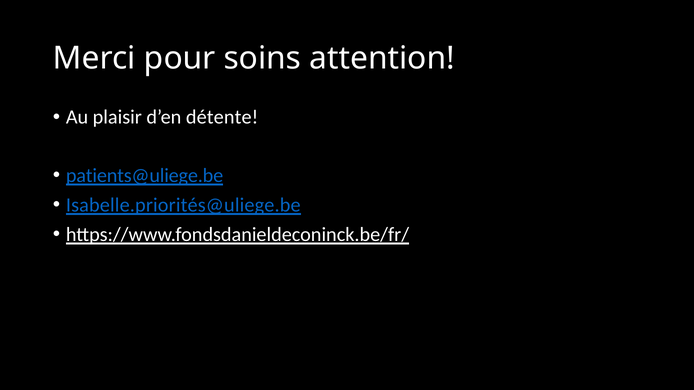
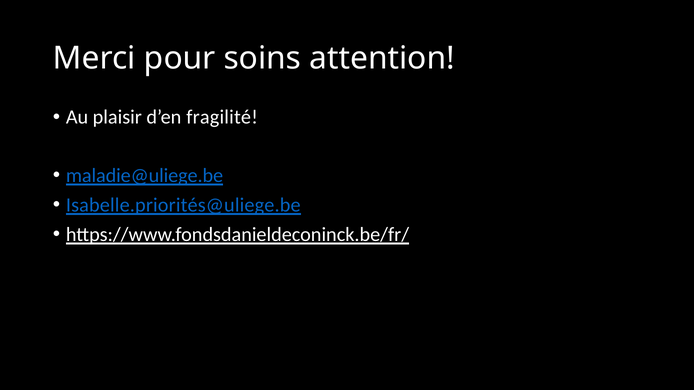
détente: détente -> fragilité
patients@uliege.be: patients@uliege.be -> maladie@uliege.be
